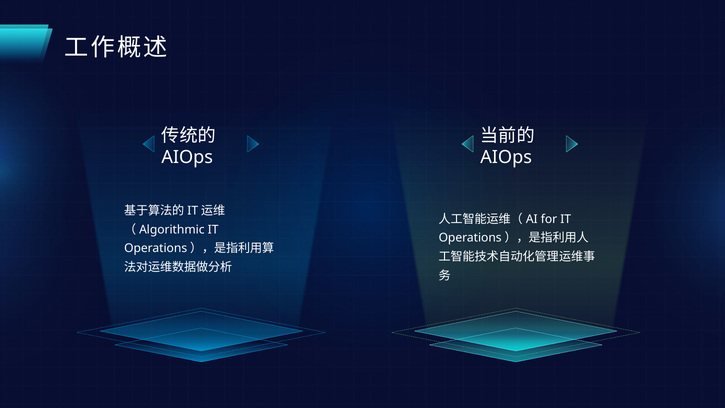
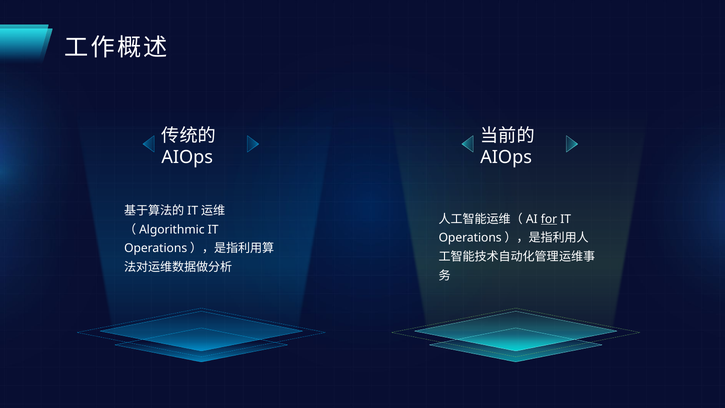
for underline: none -> present
